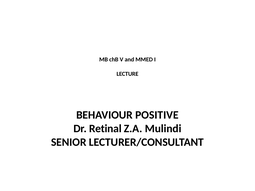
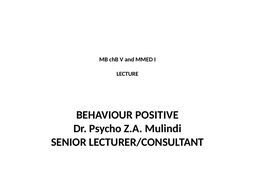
Retinal: Retinal -> Psycho
